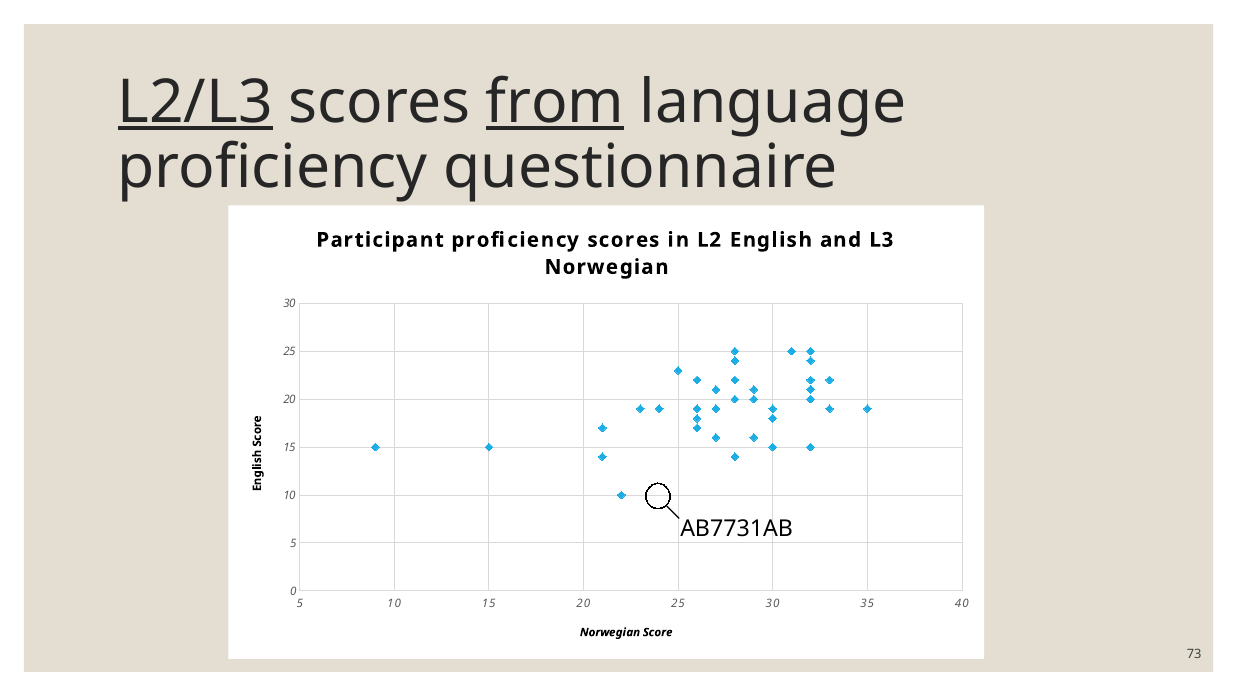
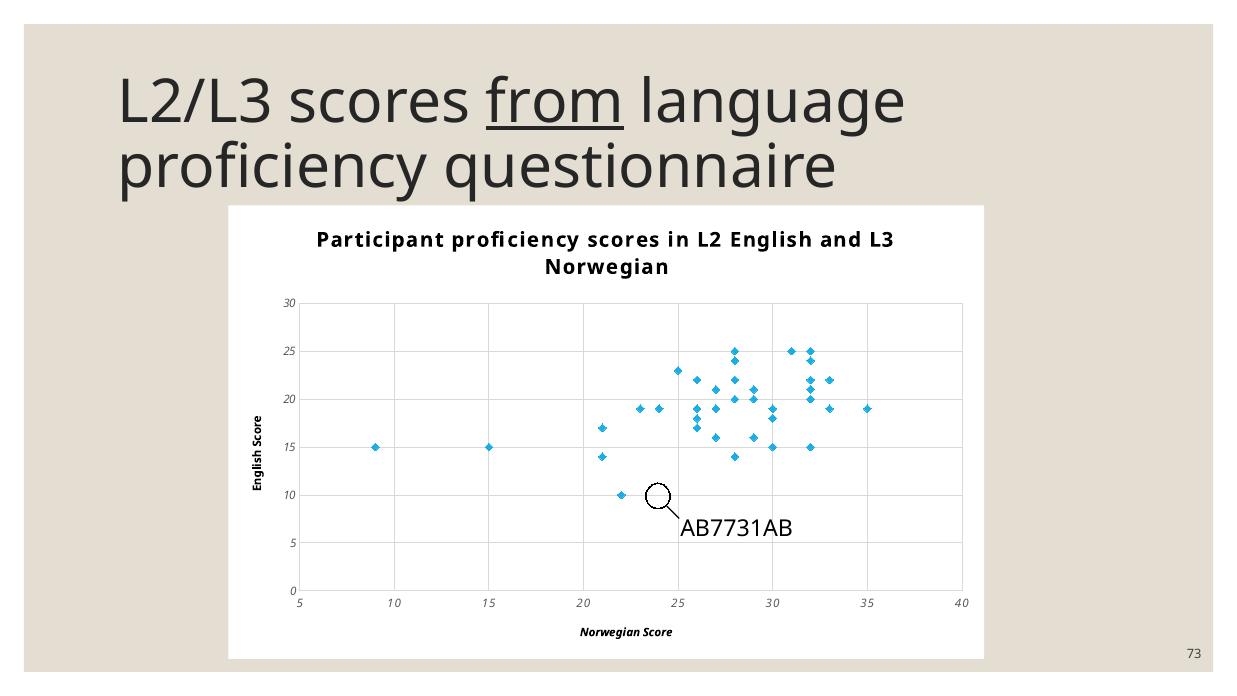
L2/L3 underline: present -> none
